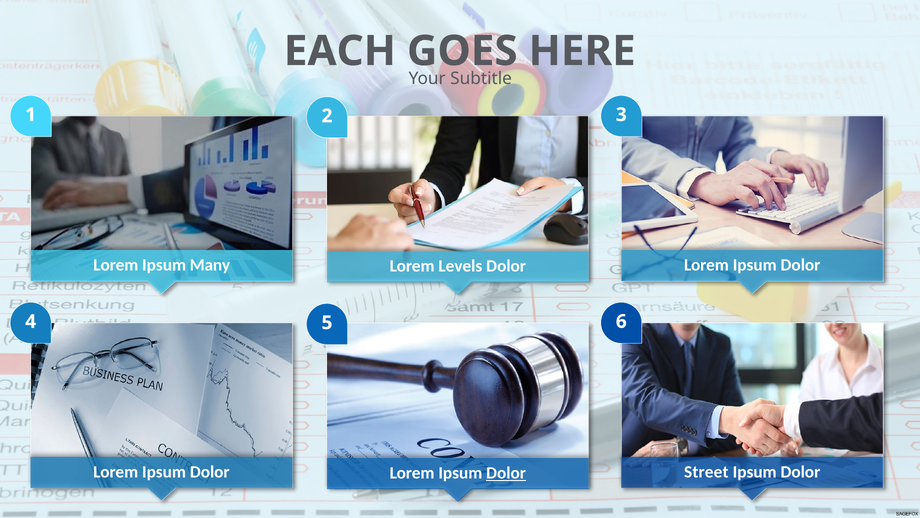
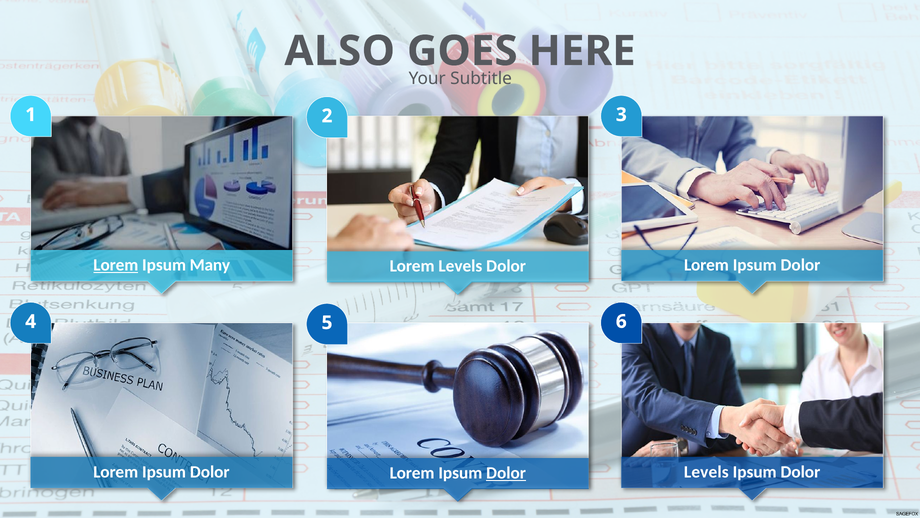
EACH: EACH -> ALSO
Lorem at (116, 265) underline: none -> present
Street at (706, 471): Street -> Levels
